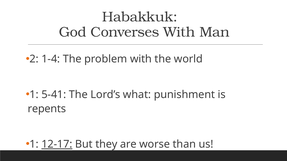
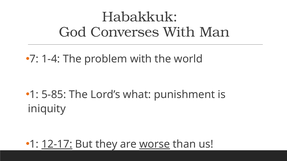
2: 2 -> 7
5-41: 5-41 -> 5-85
repents: repents -> iniquity
worse underline: none -> present
